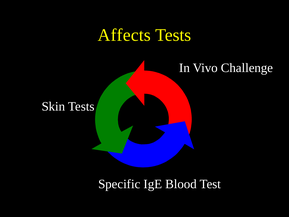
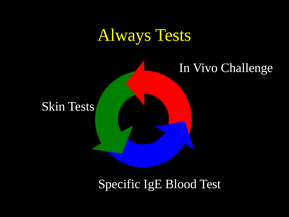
Affects: Affects -> Always
